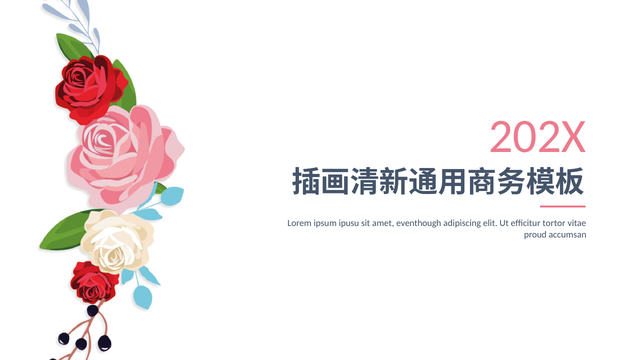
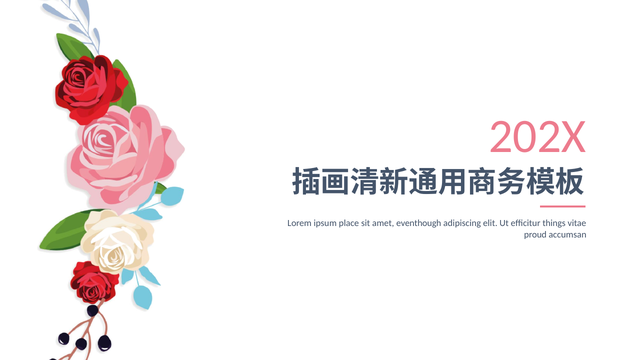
ipusu: ipusu -> place
tortor: tortor -> things
